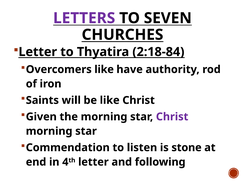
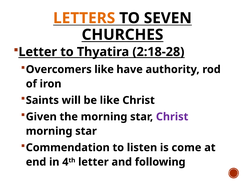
LETTERS colour: purple -> orange
2:18-84: 2:18-84 -> 2:18-28
stone: stone -> come
